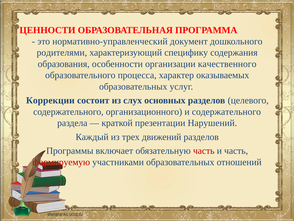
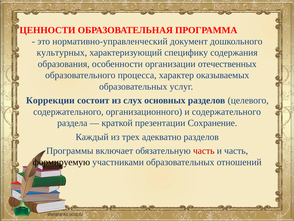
родителями: родителями -> культурных
качественного: качественного -> отечественных
Нарушений: Нарушений -> Сохранение
движений: движений -> адекватно
формируемую colour: red -> black
